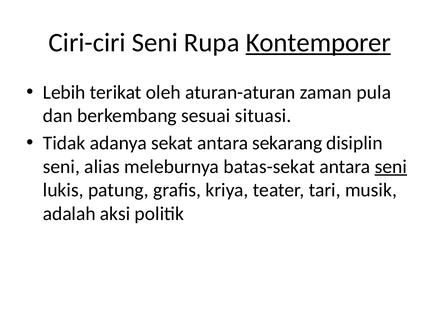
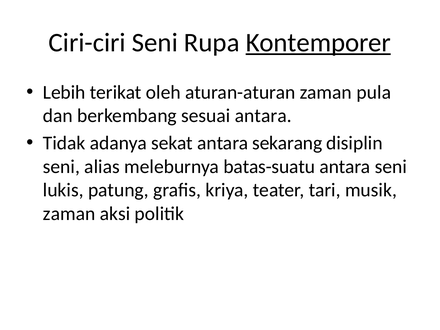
sesuai situasi: situasi -> antara
batas-sekat: batas-sekat -> batas-suatu
seni at (391, 167) underline: present -> none
adalah at (69, 214): adalah -> zaman
